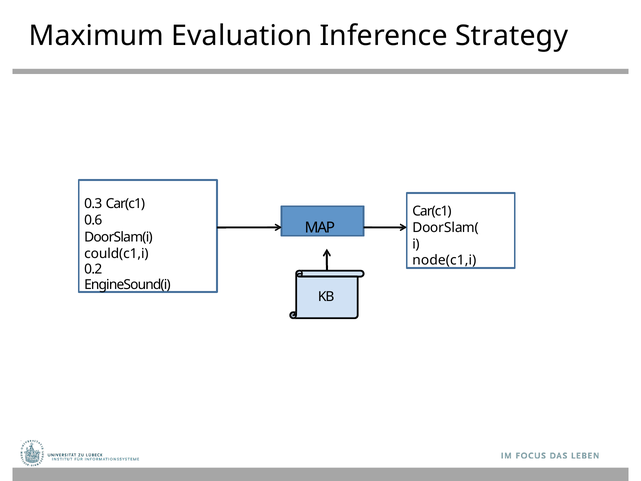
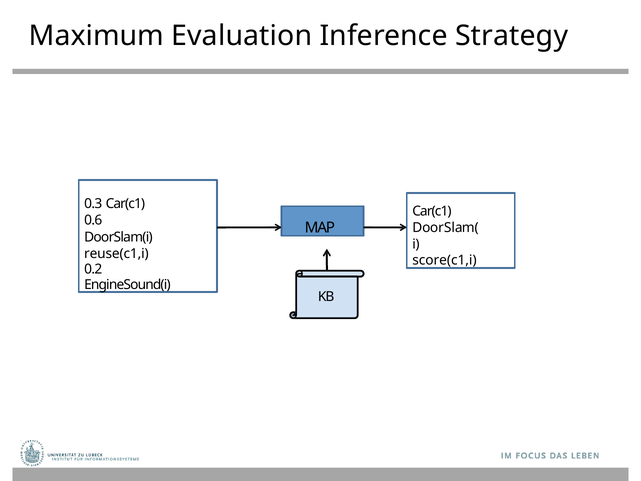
could(c1,i: could(c1,i -> reuse(c1,i
node(c1,i: node(c1,i -> score(c1,i
